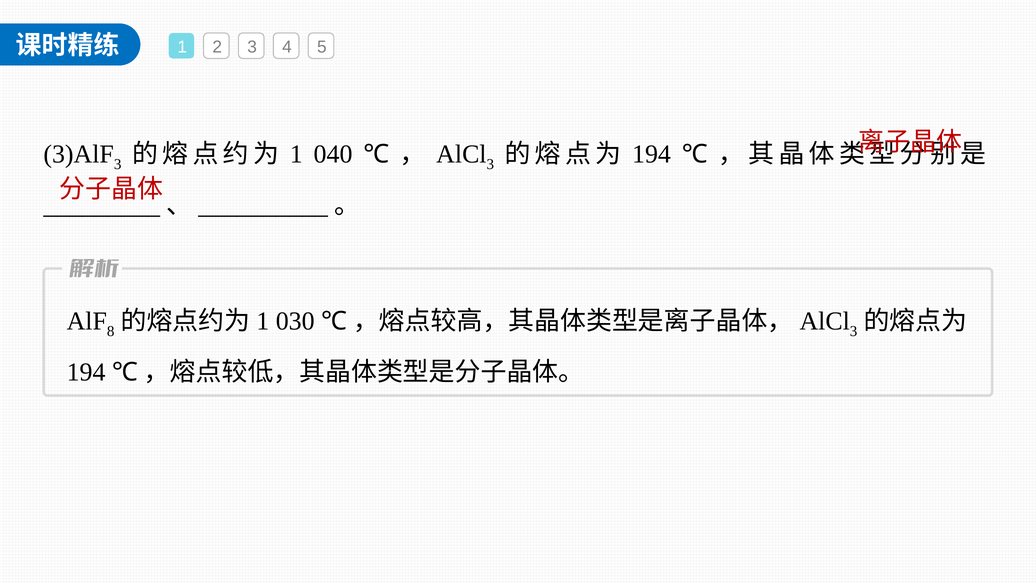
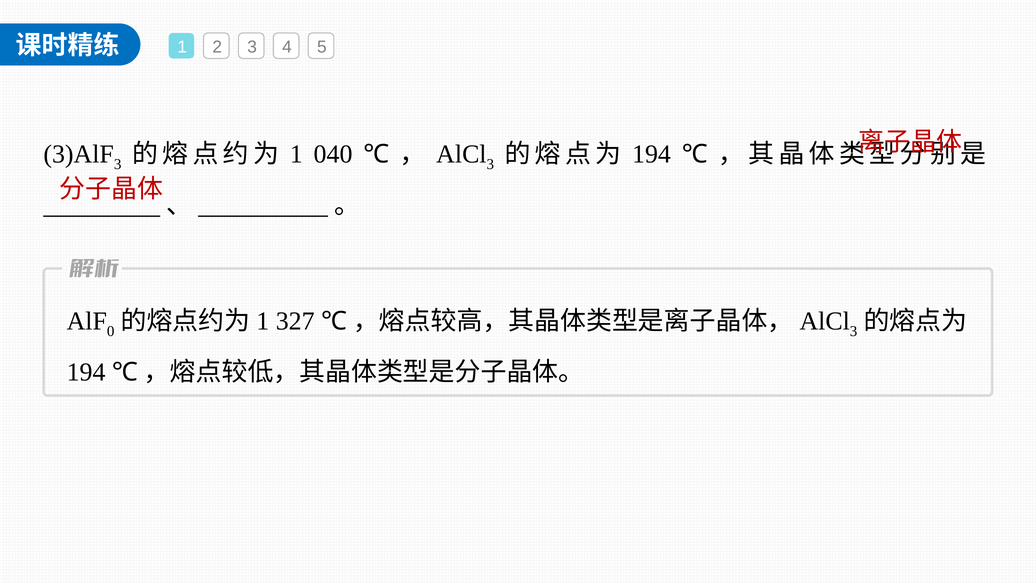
8: 8 -> 0
030: 030 -> 327
